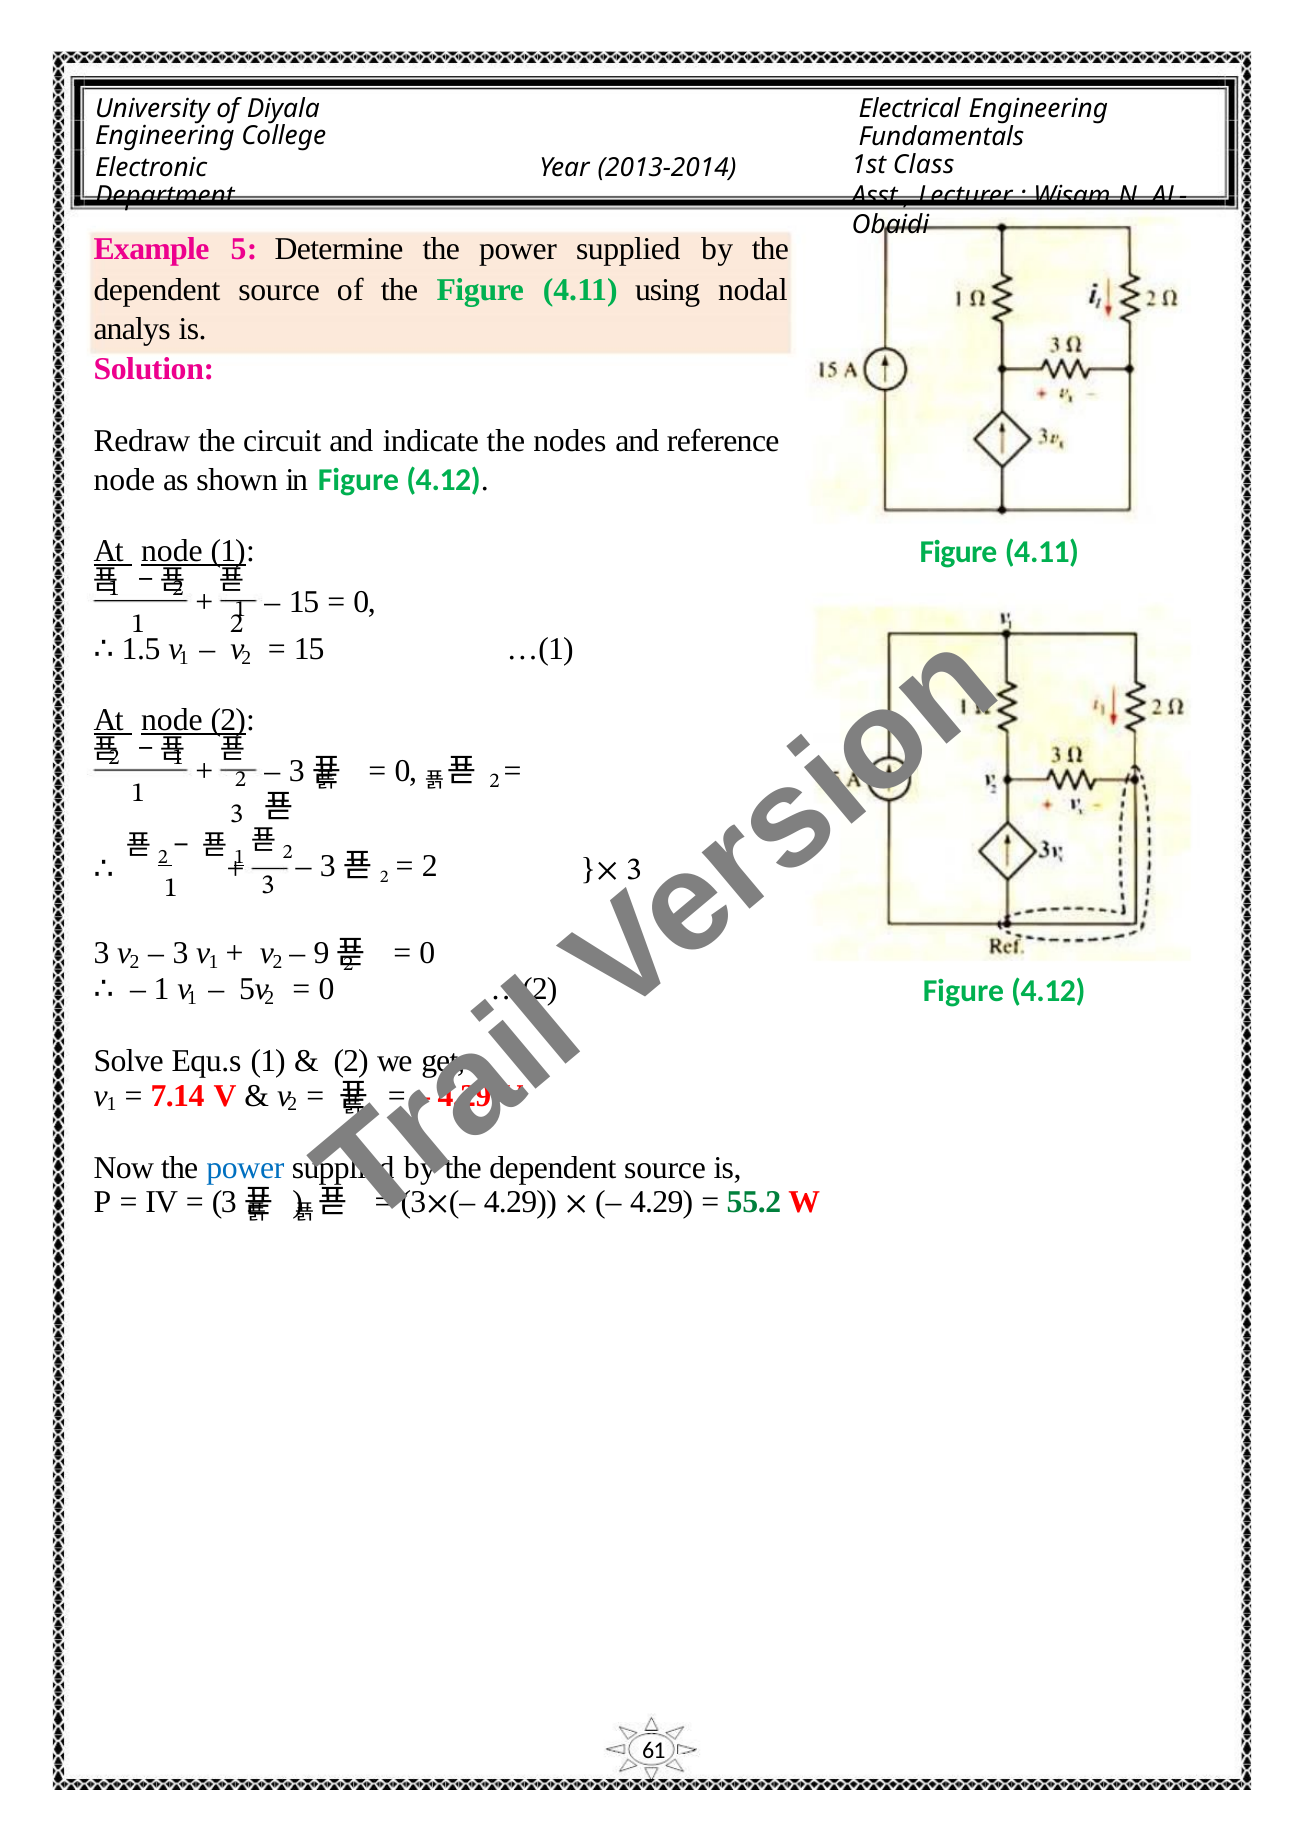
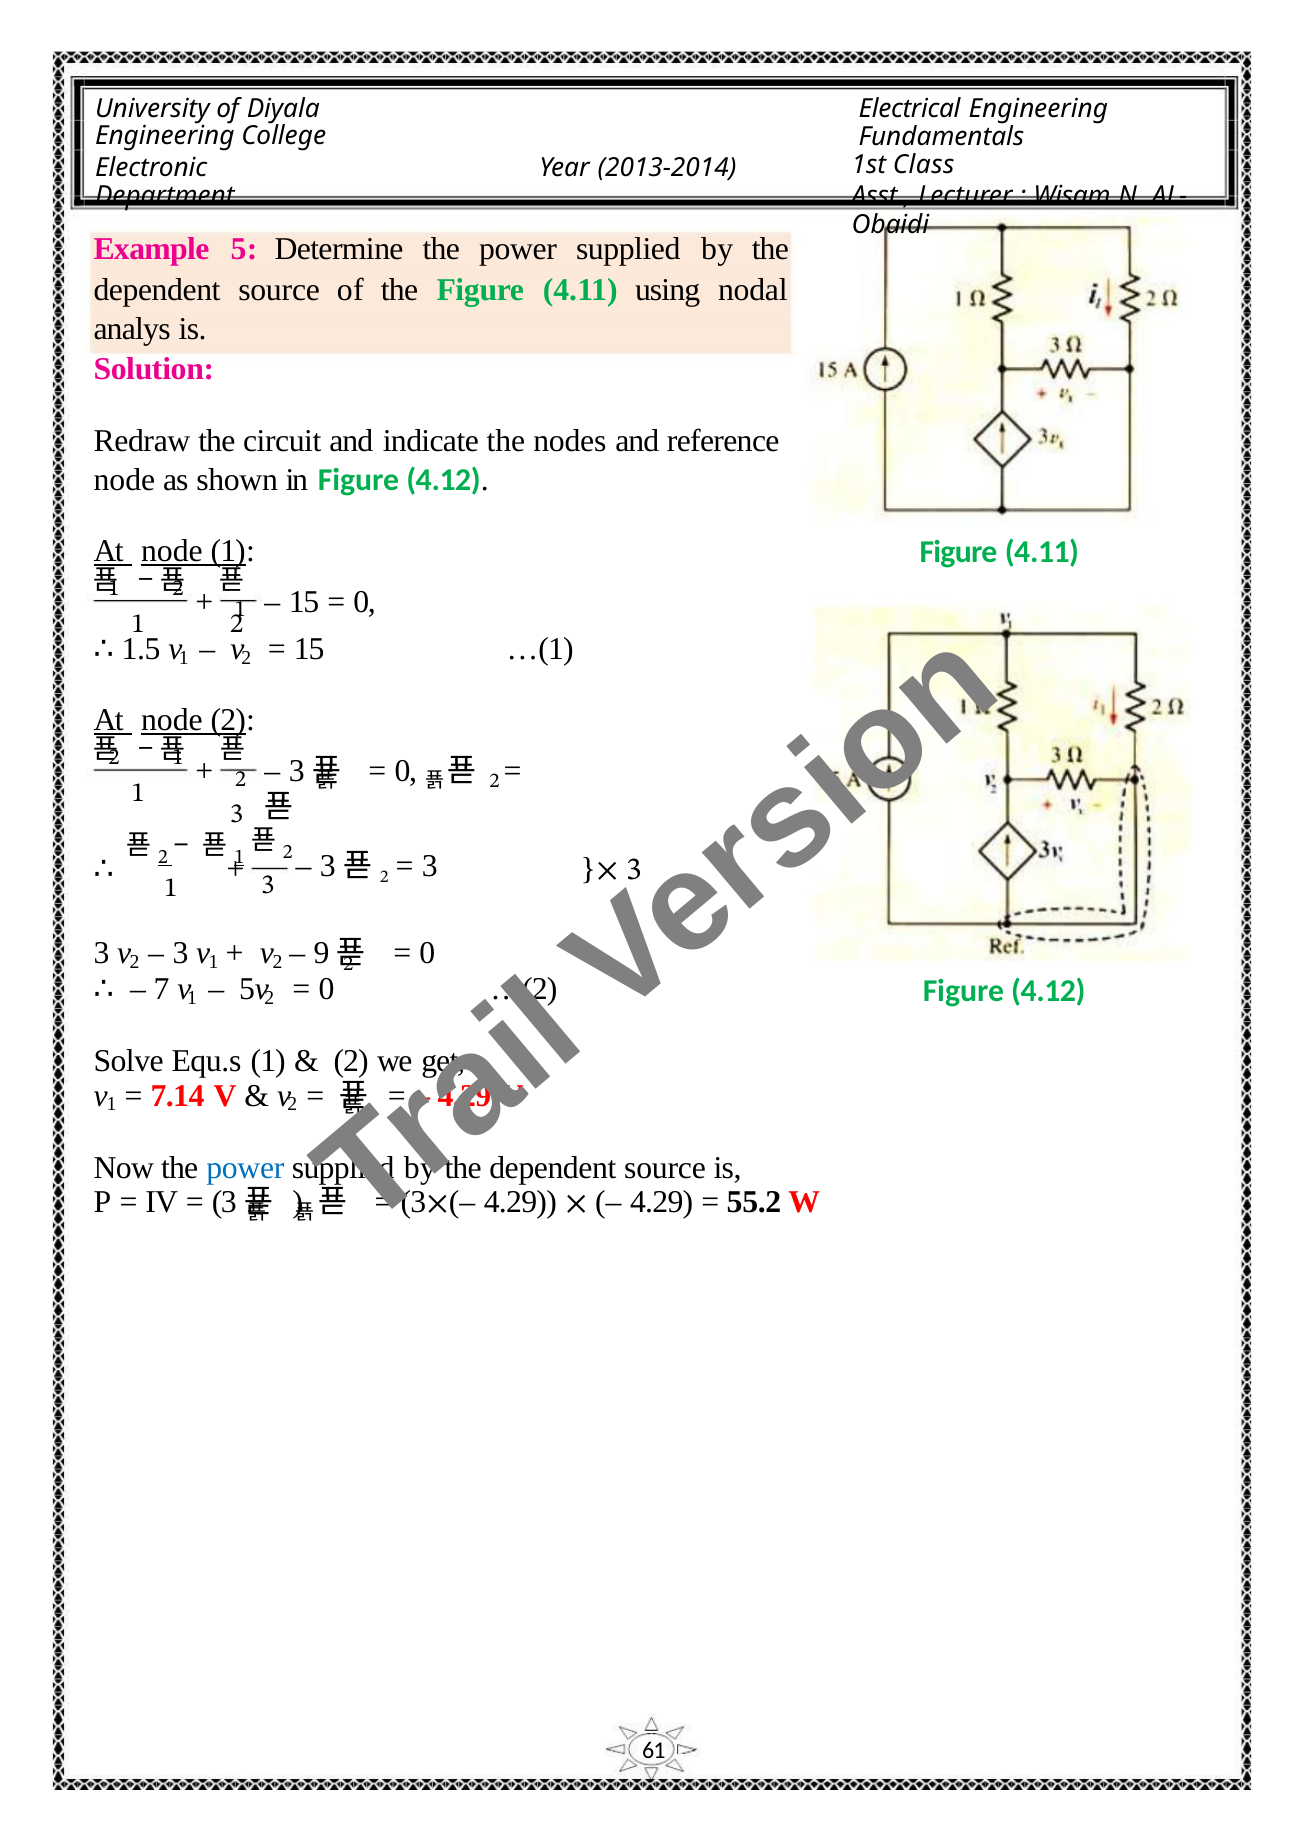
2 at (430, 866): 2 -> 3
1 at (162, 989): 1 -> 7
55.2 colour: green -> black
